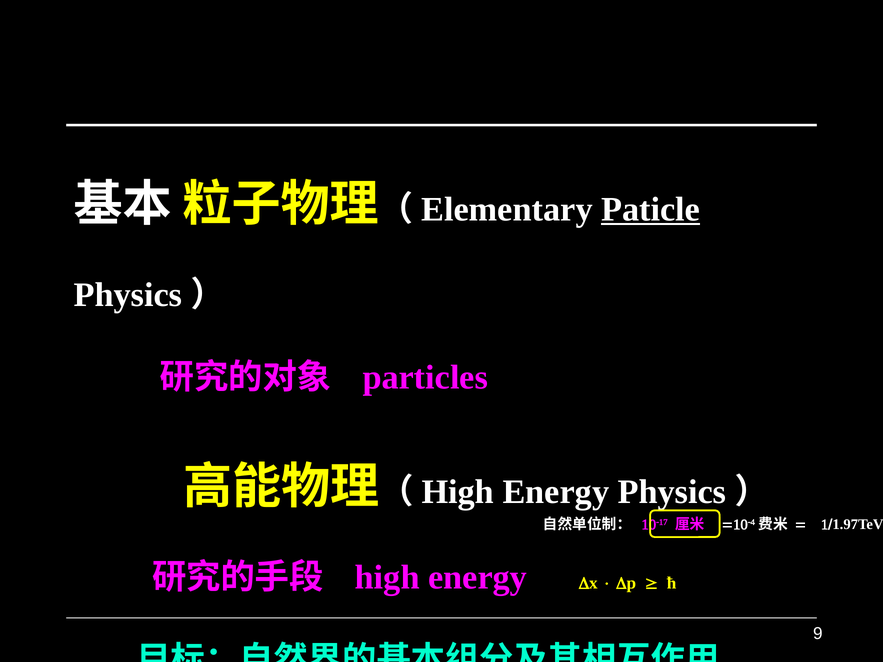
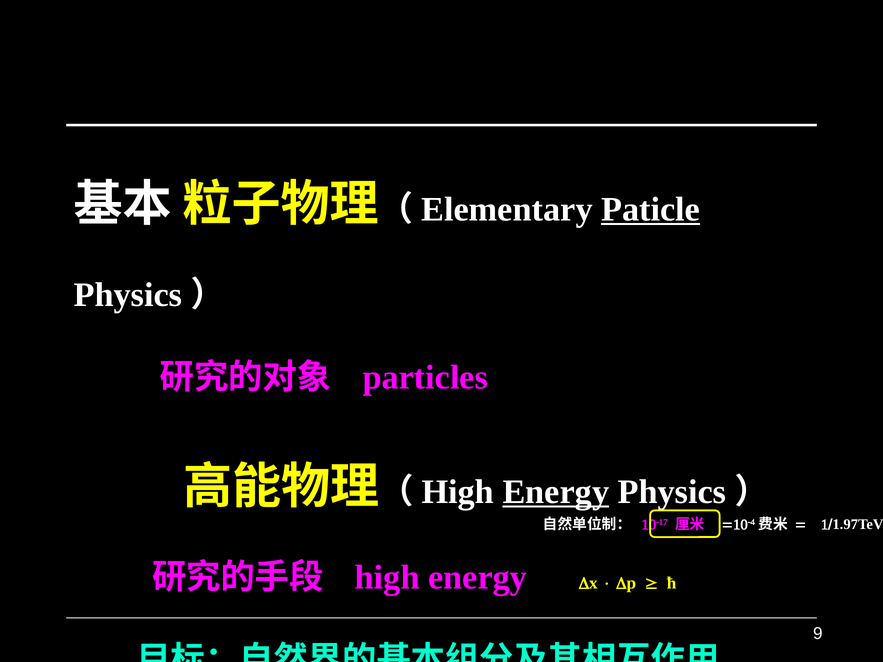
Energy at (556, 492) underline: none -> present
